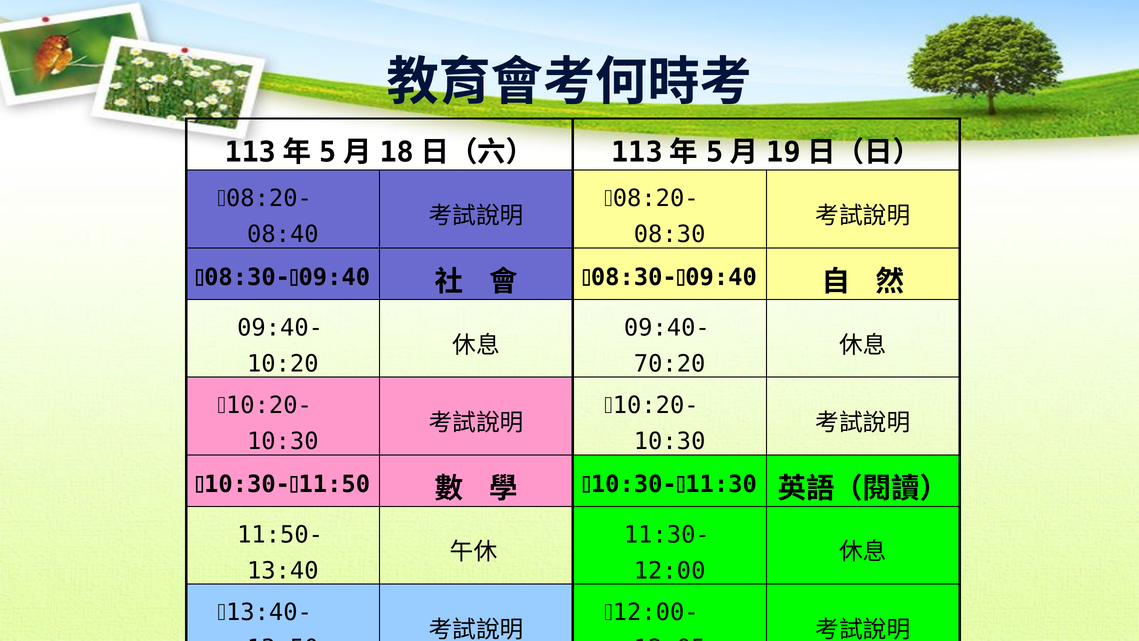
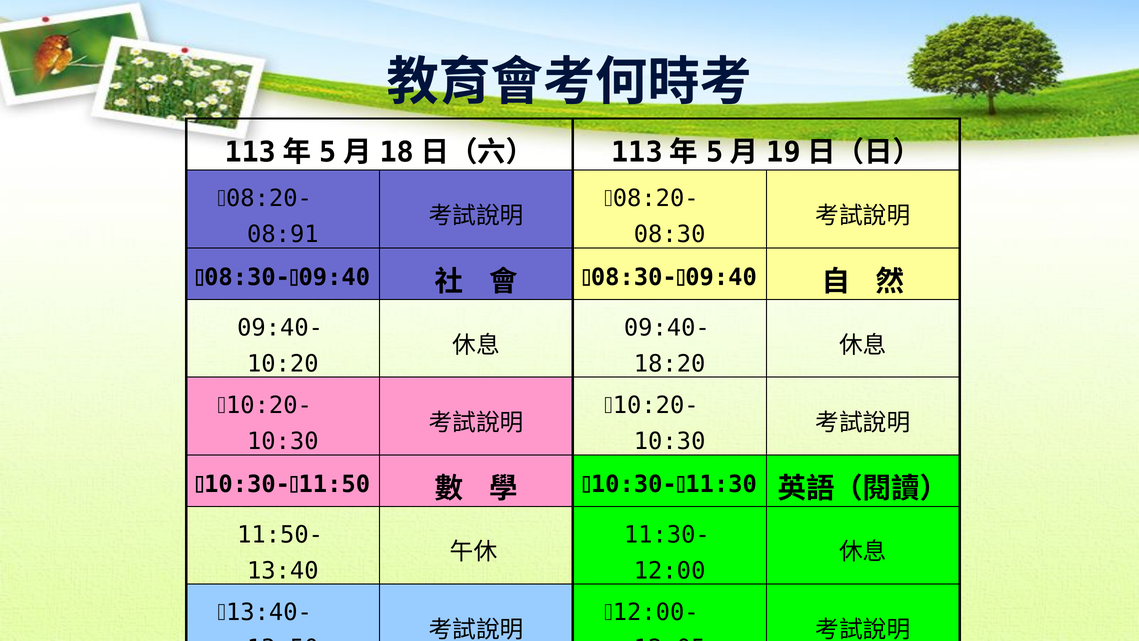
08:40: 08:40 -> 08:91
70:20: 70:20 -> 18:20
